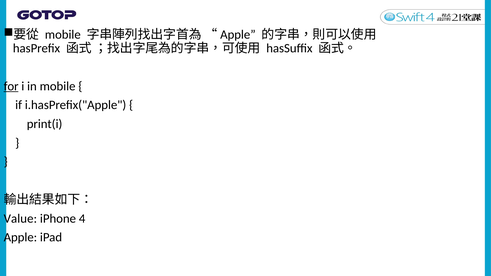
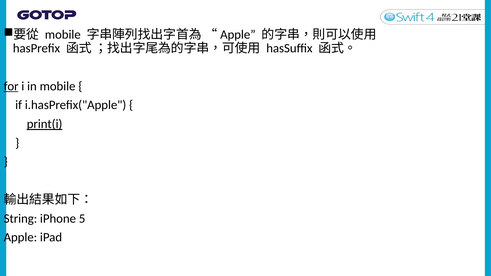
print(i underline: none -> present
Value: Value -> String
4: 4 -> 5
